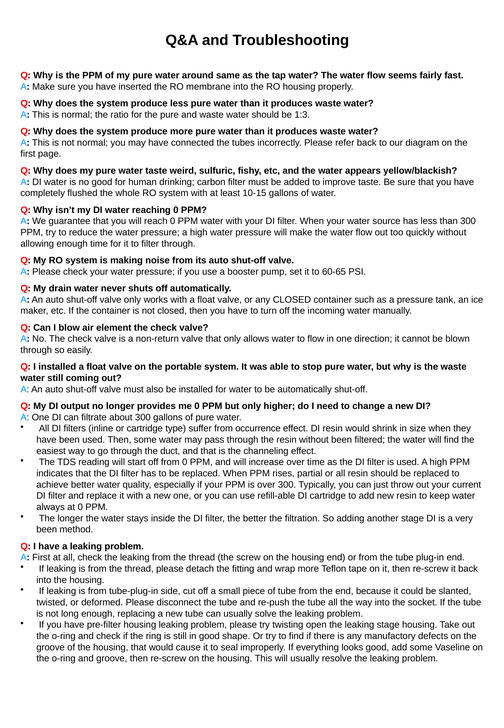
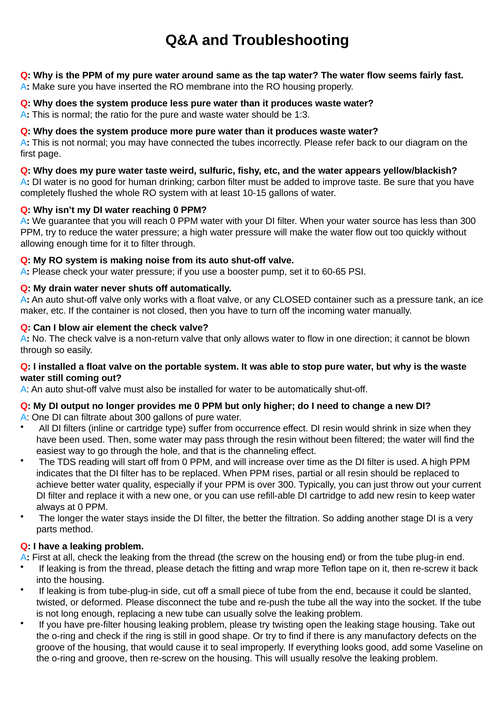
duct: duct -> hole
been at (47, 530): been -> parts
